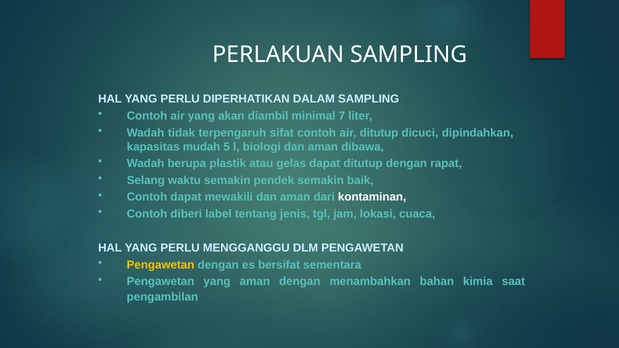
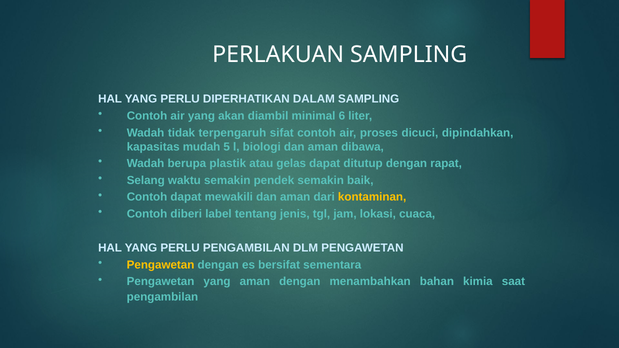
7: 7 -> 6
air ditutup: ditutup -> proses
kontaminan colour: white -> yellow
PERLU MENGGANGGU: MENGGANGGU -> PENGAMBILAN
